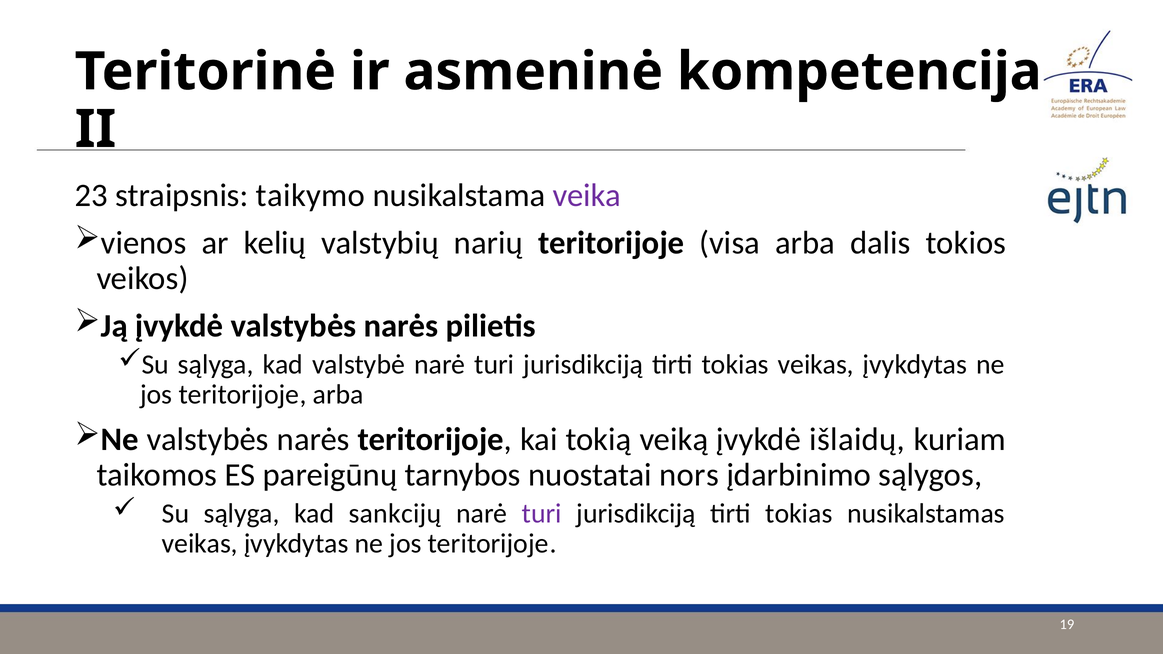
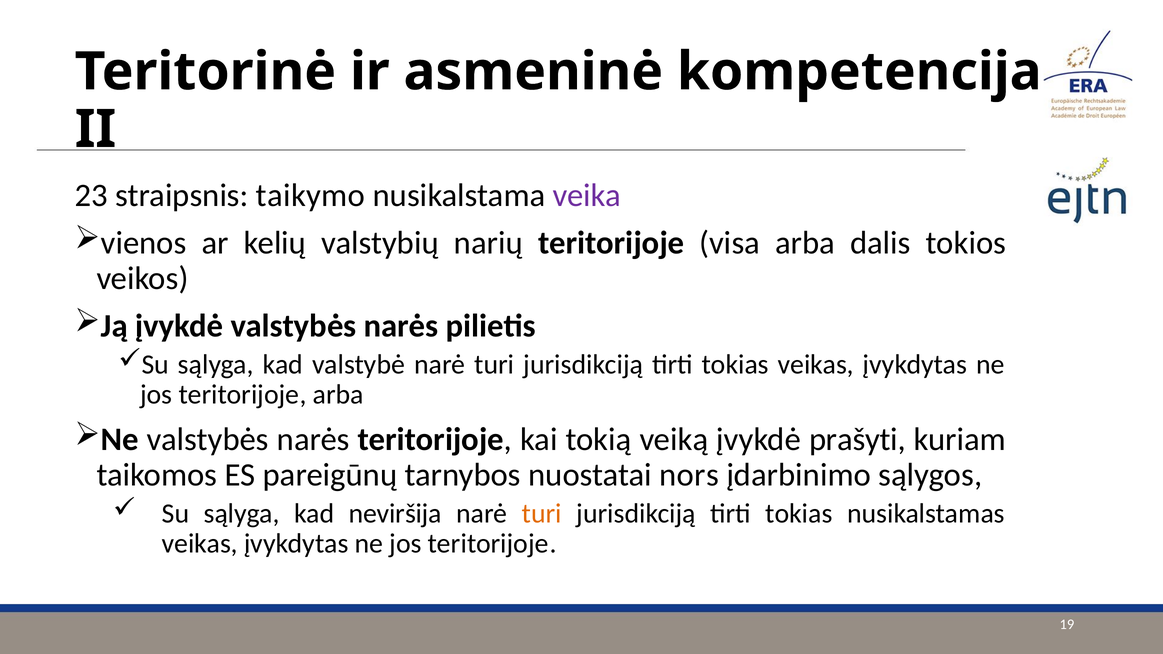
išlaidų: išlaidų -> prašyti
sankcijų: sankcijų -> neviršija
turi at (542, 514) colour: purple -> orange
